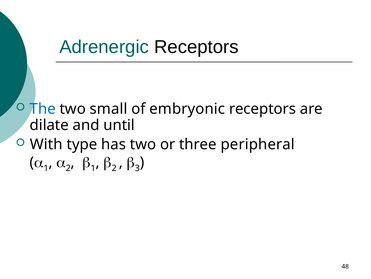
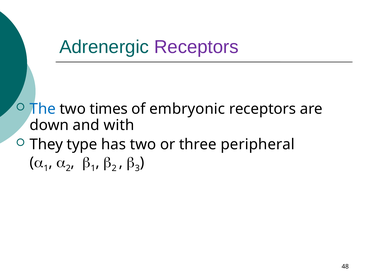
Receptors at (196, 47) colour: black -> purple
small: small -> times
dilate: dilate -> down
until: until -> with
With: With -> They
